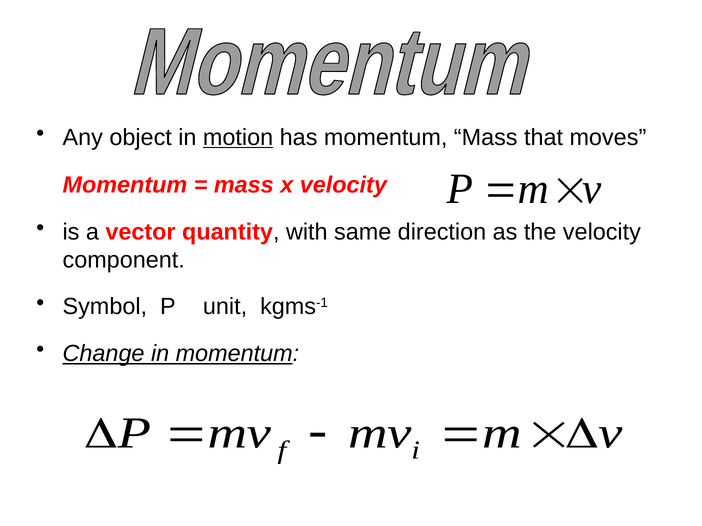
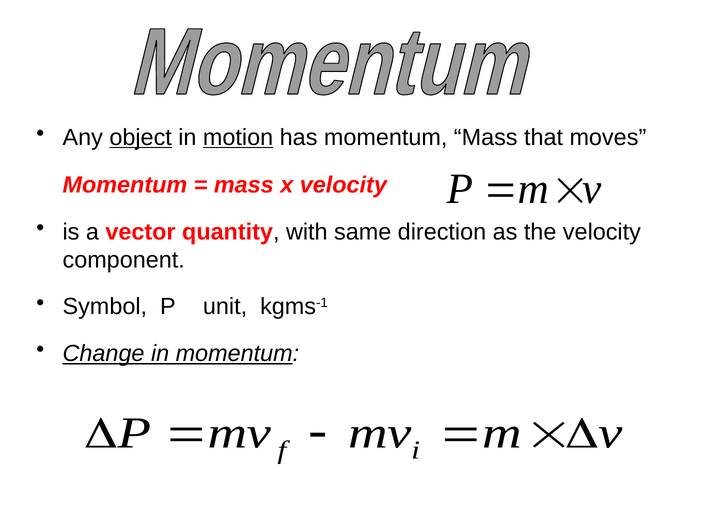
object underline: none -> present
